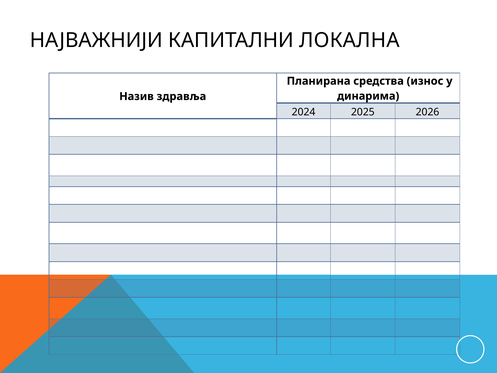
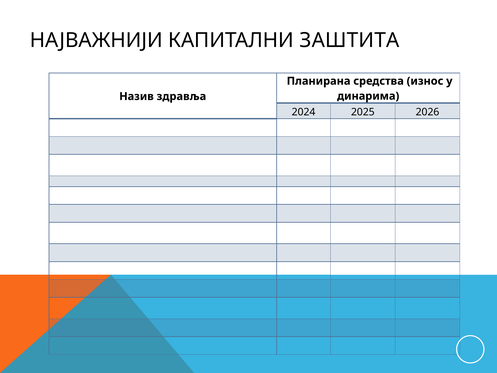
ЛОКАЛНА: ЛОКАЛНА -> ЗАШТИТА
